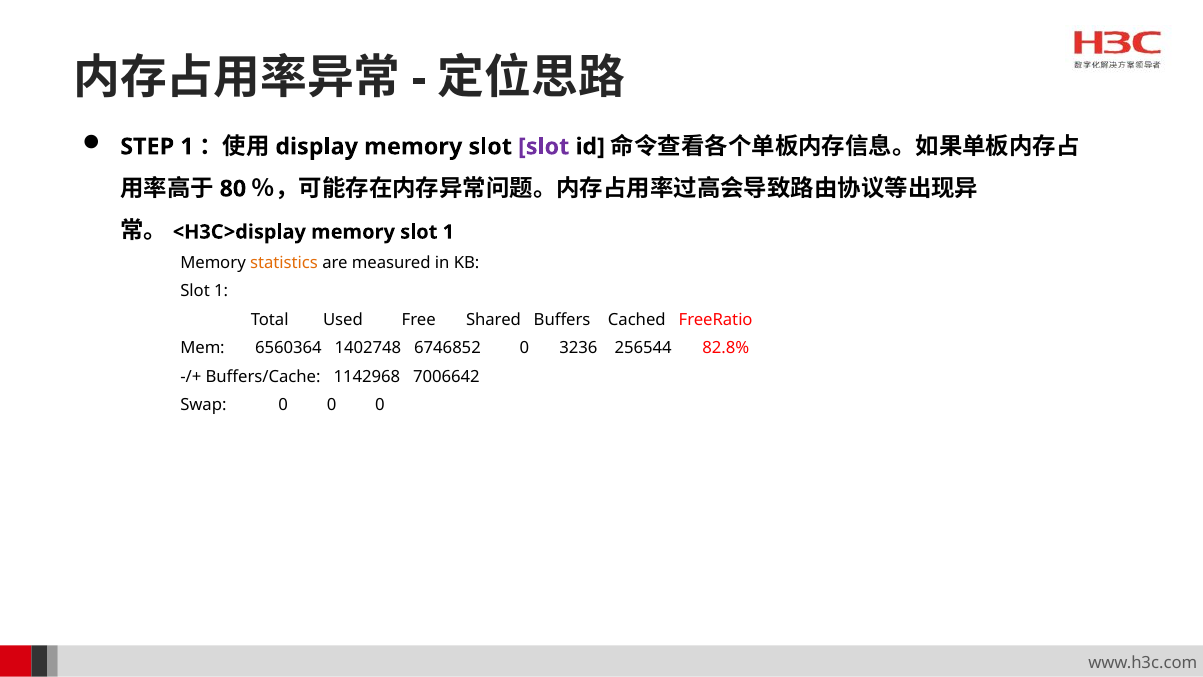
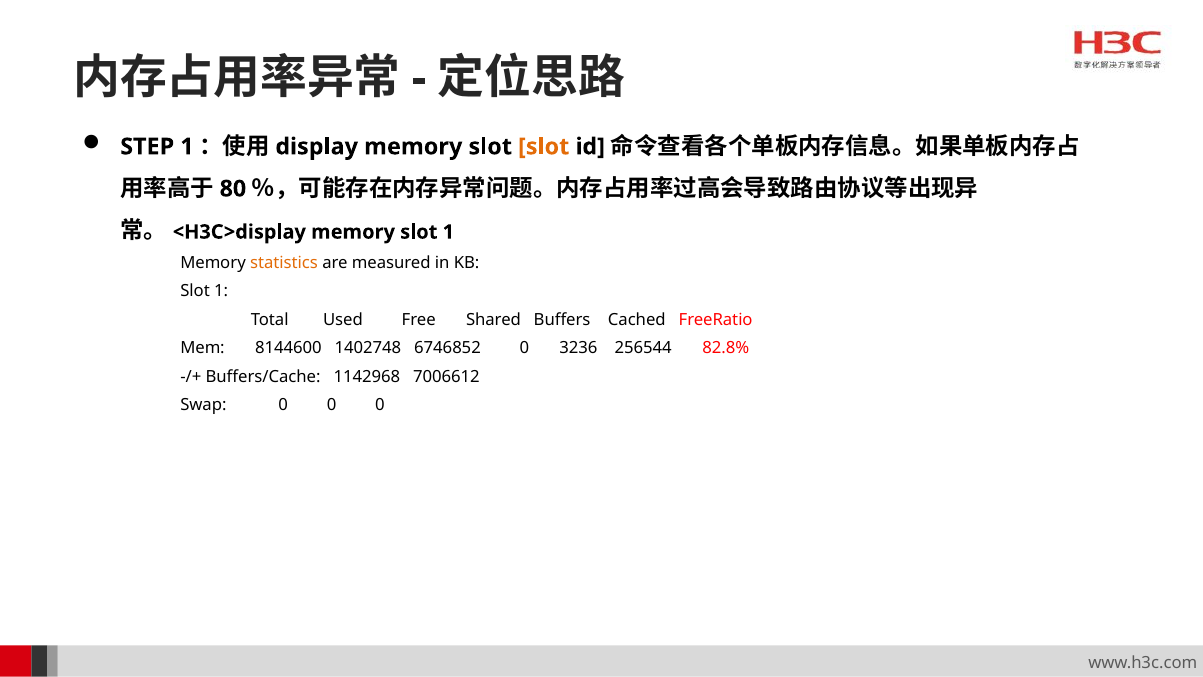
slot at (544, 147) colour: purple -> orange
6560364: 6560364 -> 8144600
7006642: 7006642 -> 7006612
